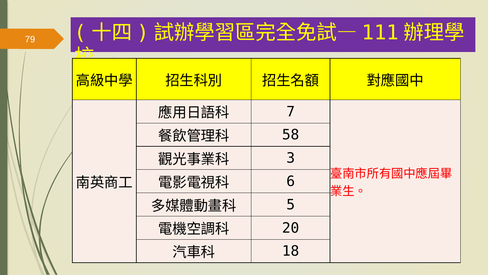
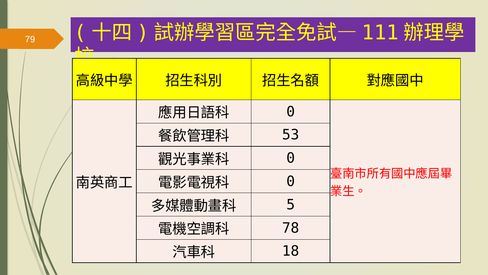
7 at (291, 111): 7 -> 0
58: 58 -> 53
3 at (291, 158): 3 -> 0
6 at (291, 181): 6 -> 0
20: 20 -> 78
